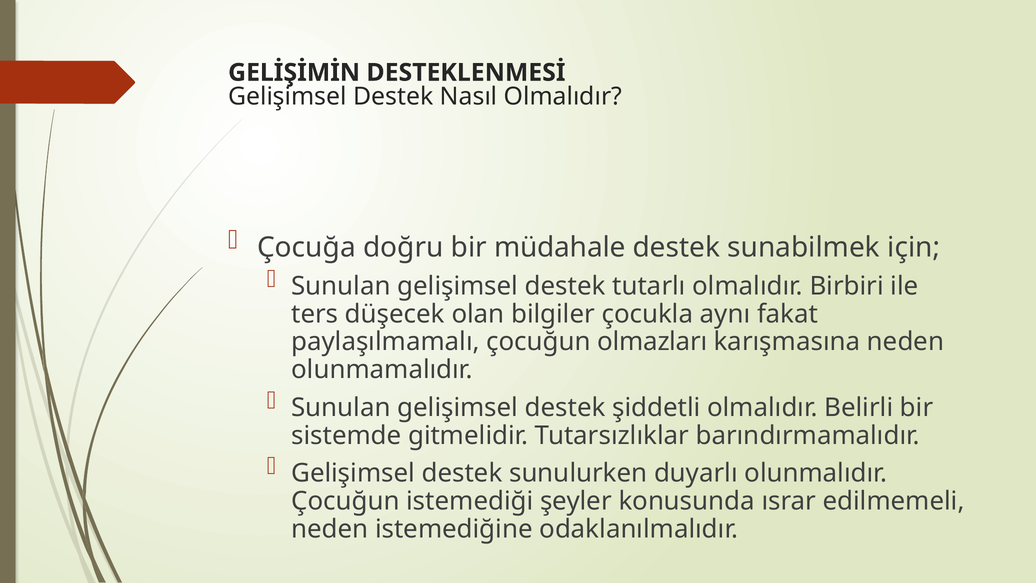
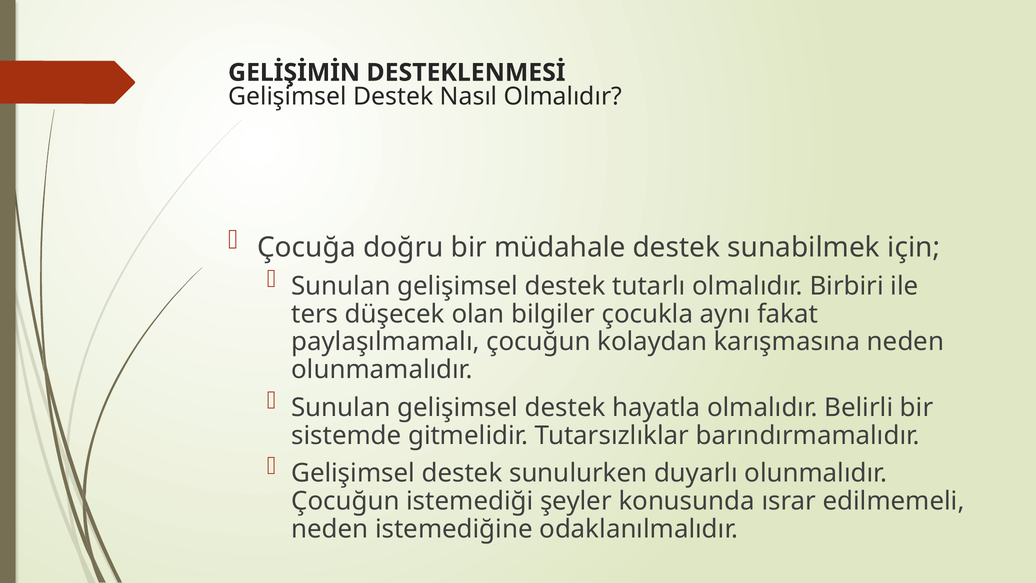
olmazları: olmazları -> kolaydan
şiddetli: şiddetli -> hayatla
